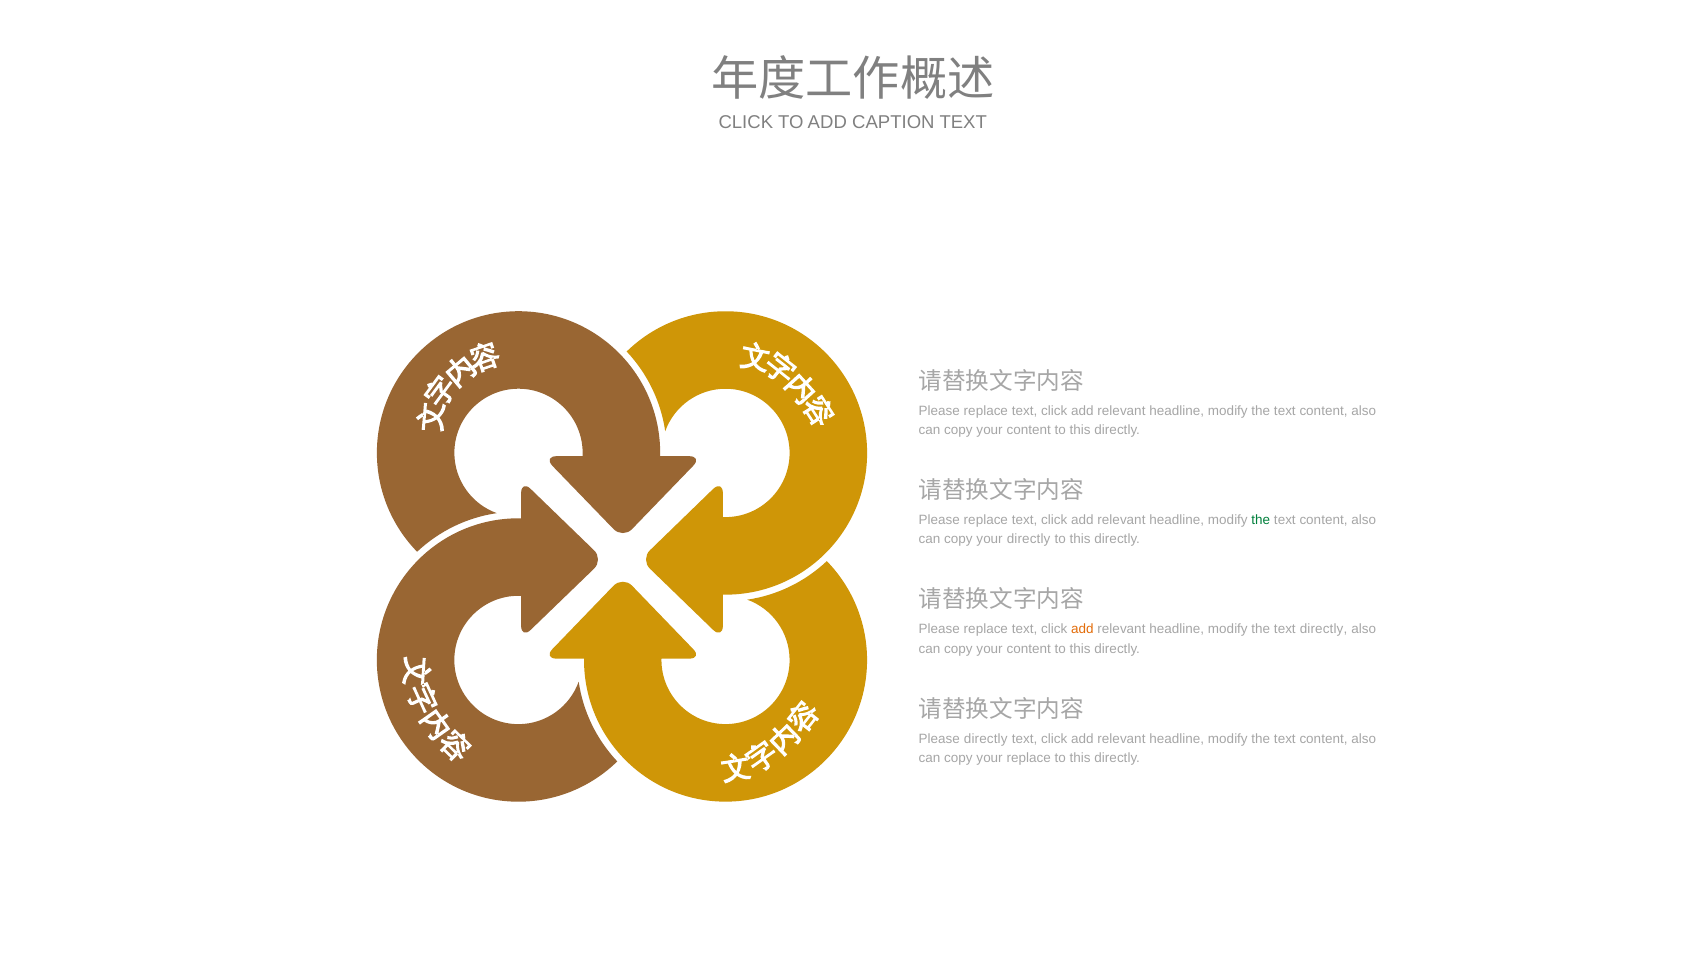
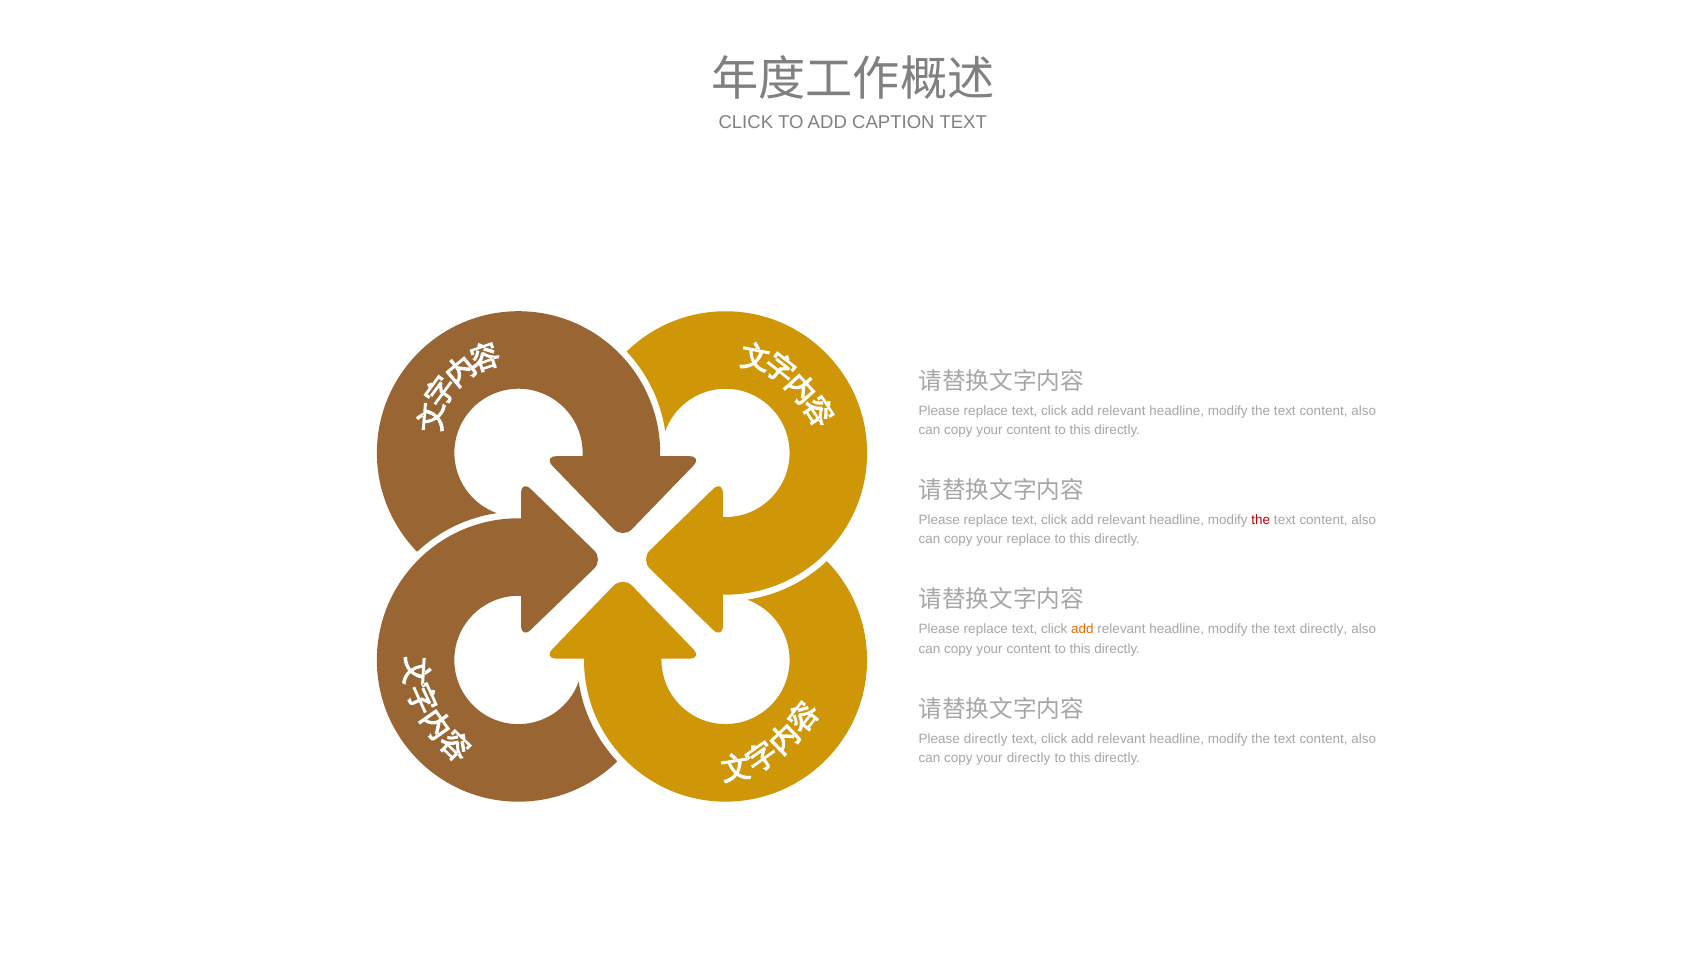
the at (1261, 520) colour: green -> red
your directly: directly -> replace
your replace: replace -> directly
